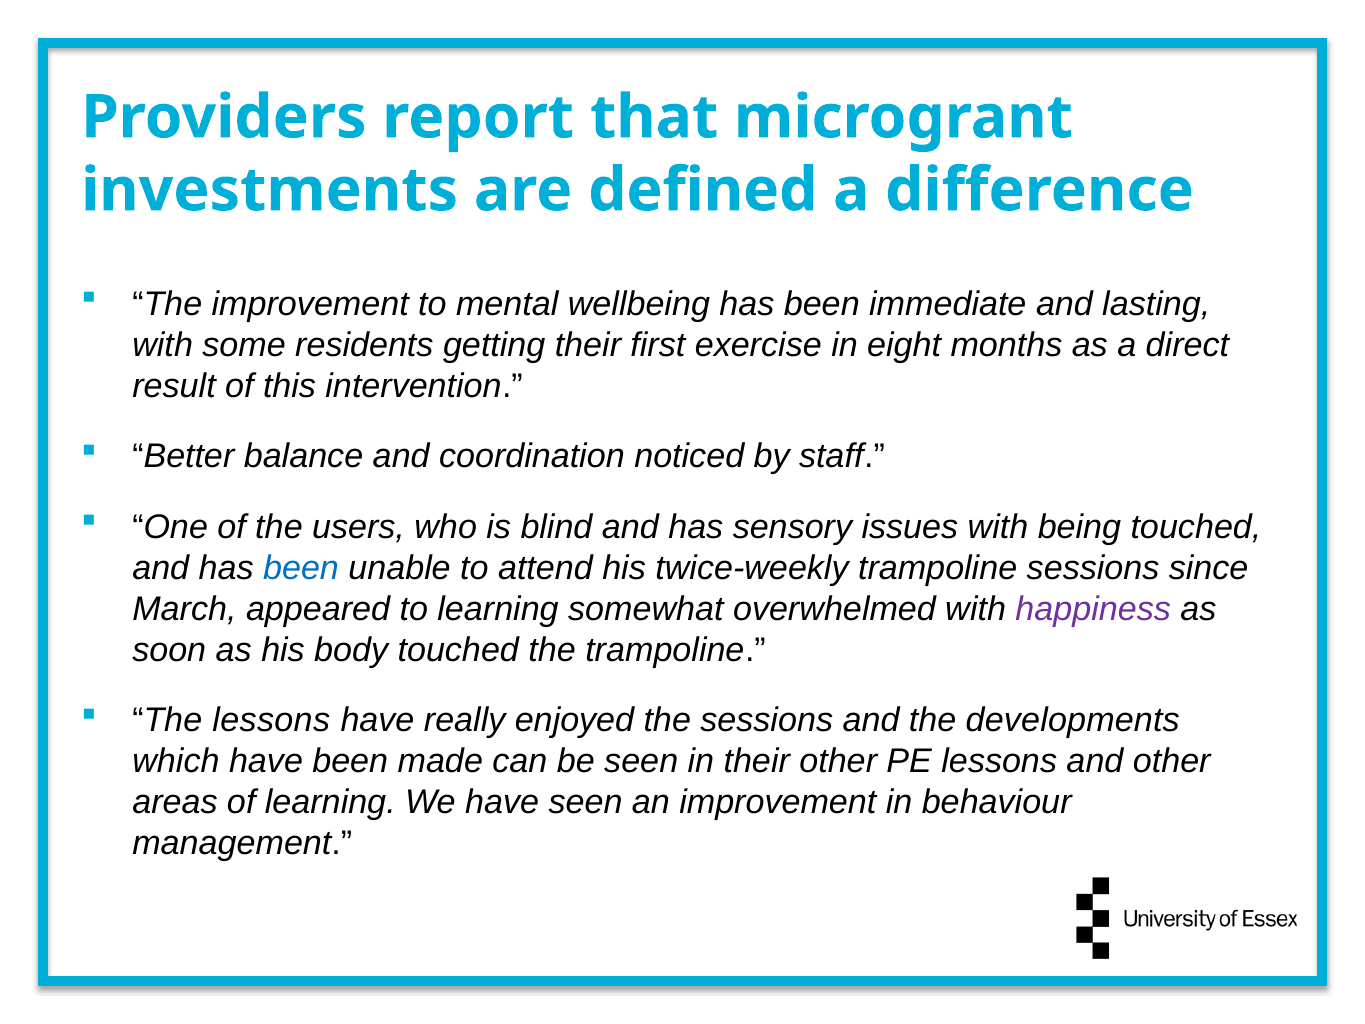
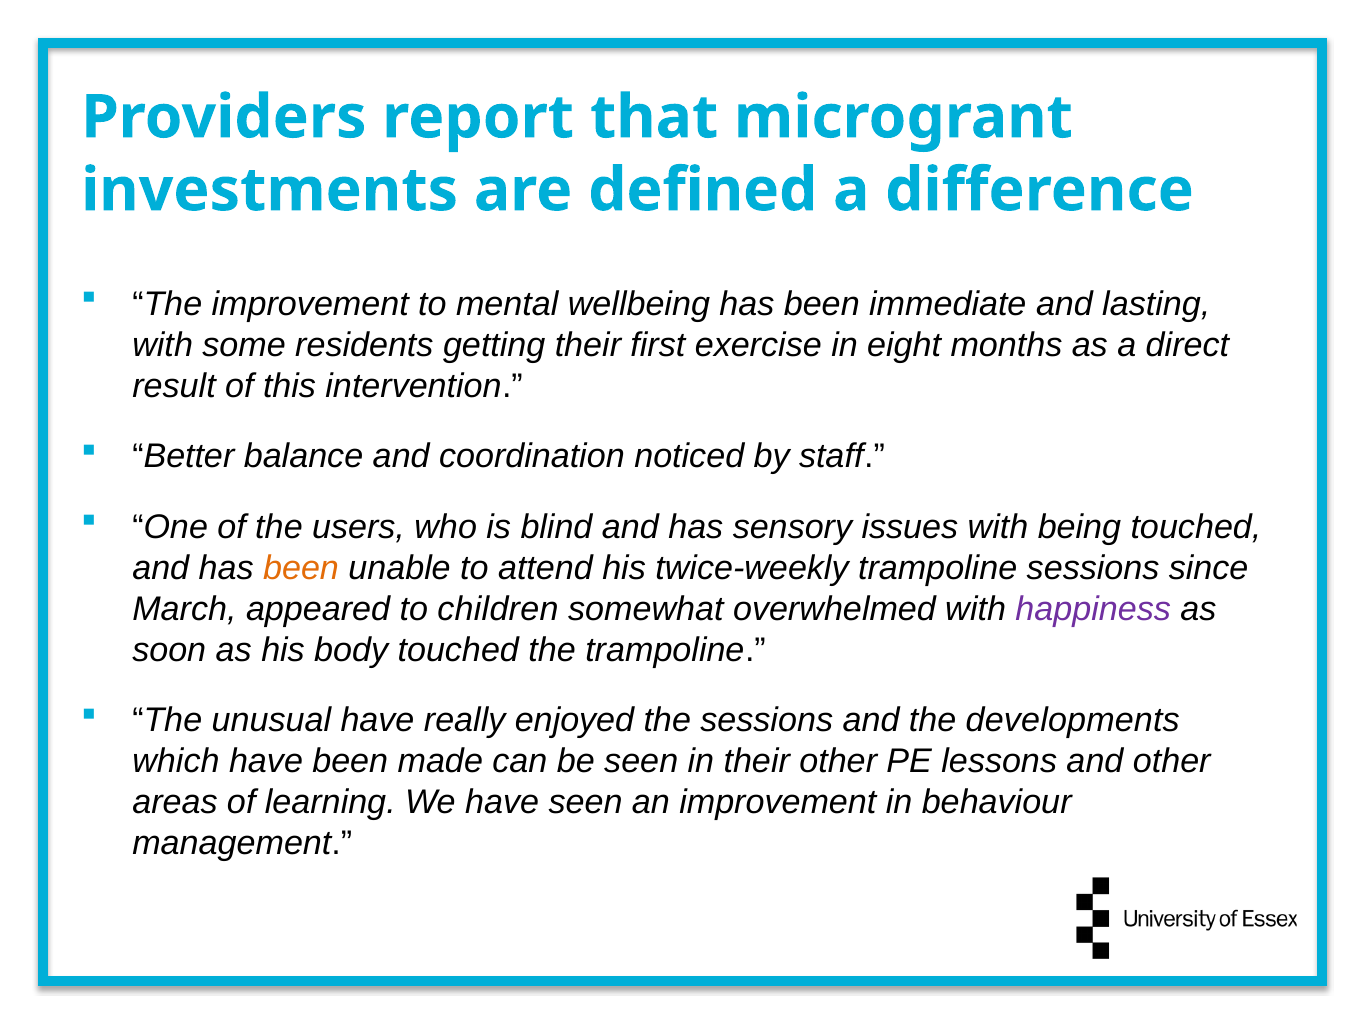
been at (301, 568) colour: blue -> orange
to learning: learning -> children
The lessons: lessons -> unusual
